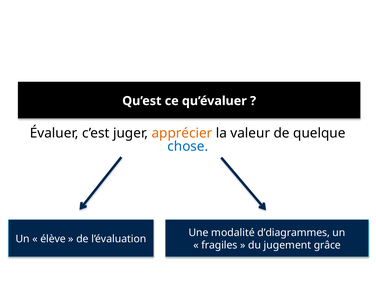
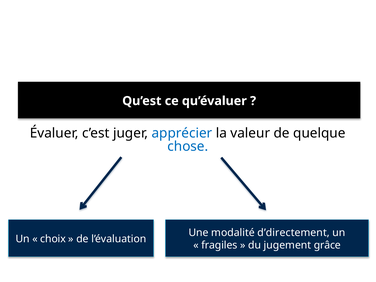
apprécier colour: orange -> blue
d’diagrammes: d’diagrammes -> d’directement
élève: élève -> choix
